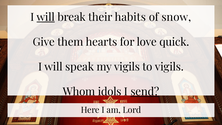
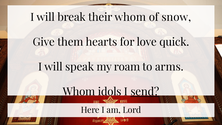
will at (46, 17) underline: present -> none
their habits: habits -> whom
my vigils: vigils -> roam
to vigils: vigils -> arms
